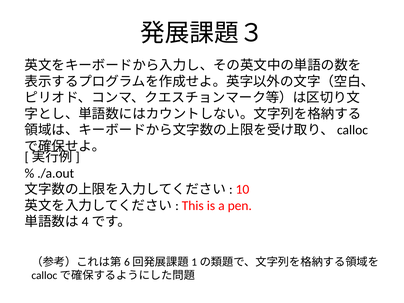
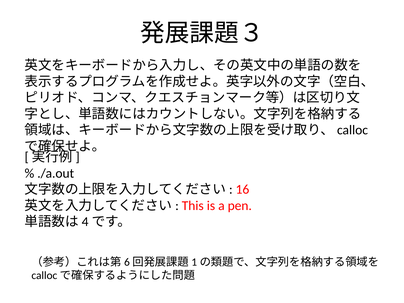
10: 10 -> 16
